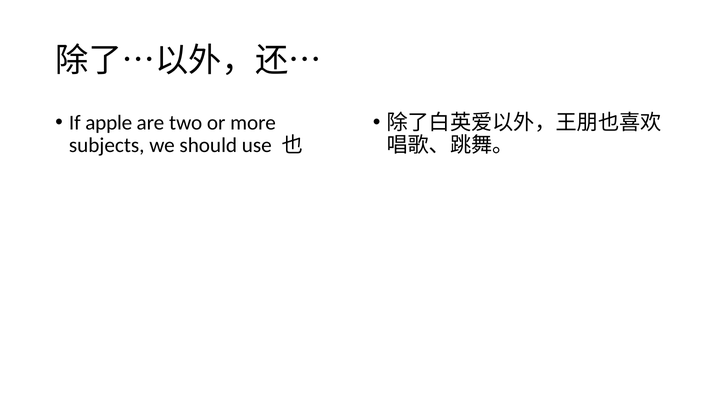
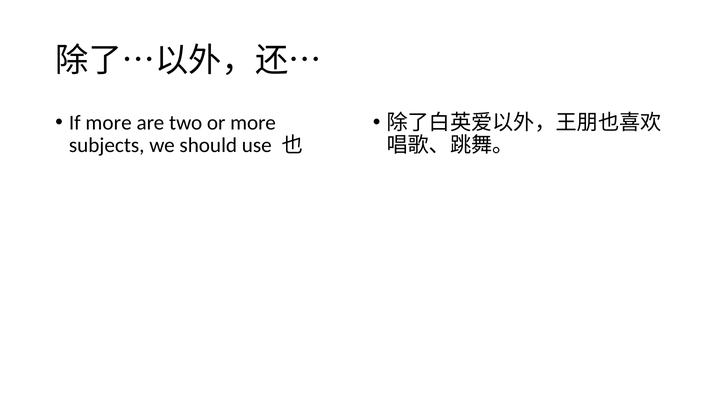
If apple: apple -> more
